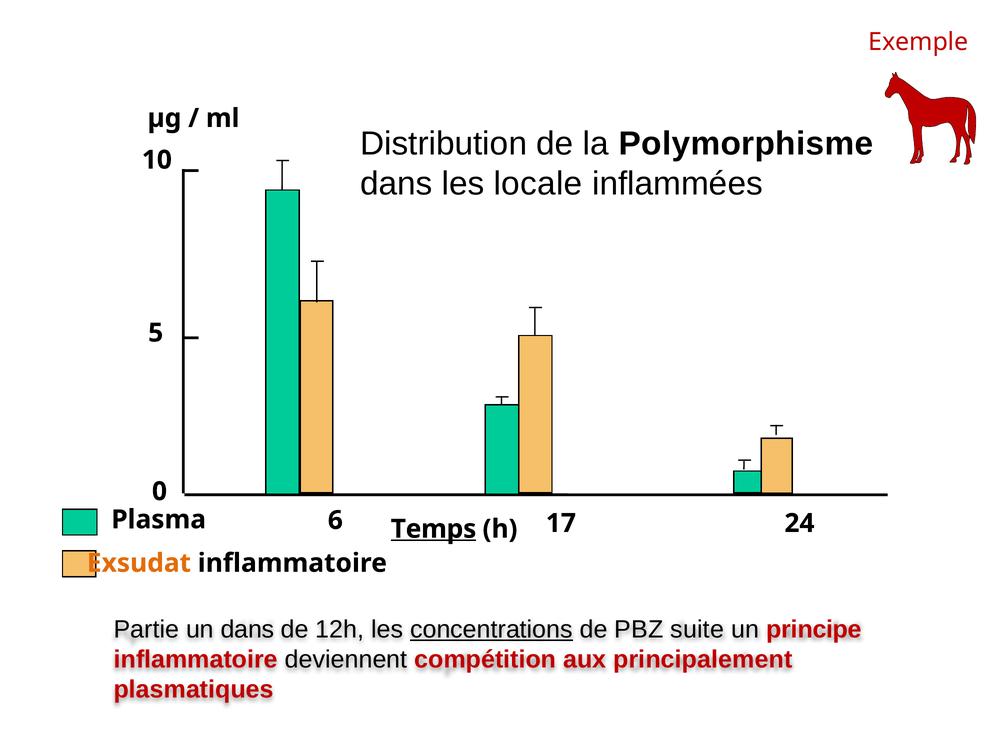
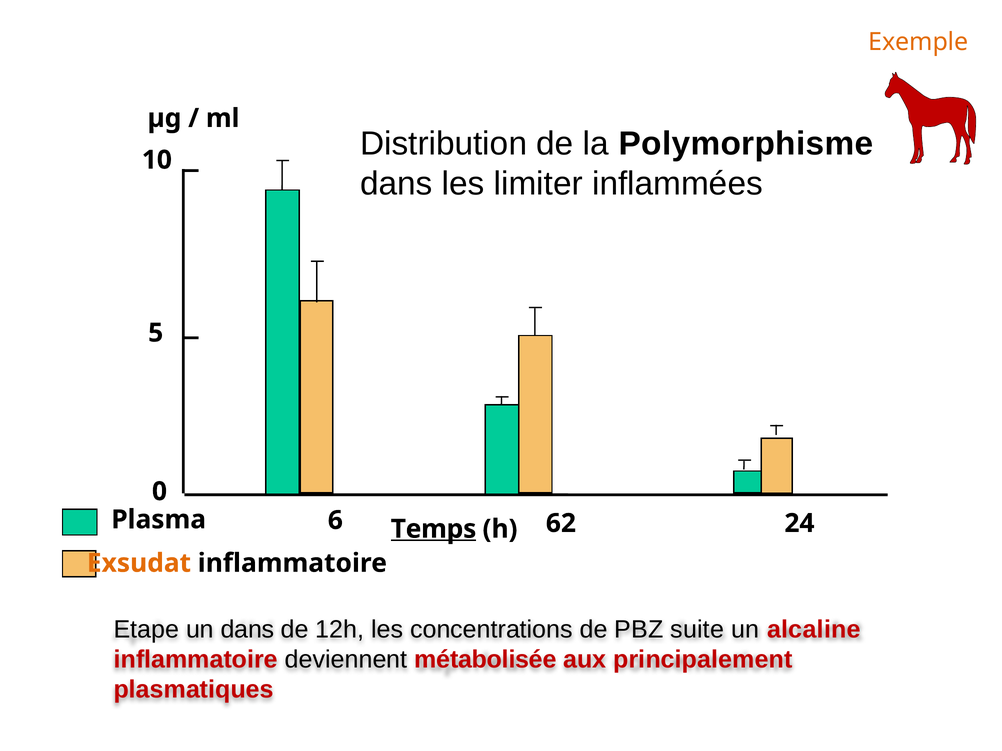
Exemple colour: red -> orange
locale: locale -> limiter
17: 17 -> 62
Partie: Partie -> Etape
concentrations underline: present -> none
principe: principe -> alcaline
compétition: compétition -> métabolisée
